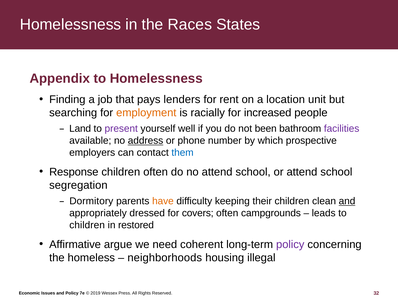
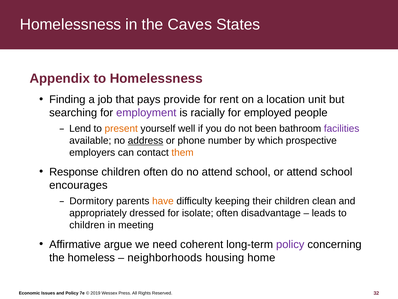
Races: Races -> Caves
lenders: lenders -> provide
employment colour: orange -> purple
increased: increased -> employed
Land: Land -> Lend
present colour: purple -> orange
them colour: blue -> orange
segregation: segregation -> encourages
and at (347, 201) underline: present -> none
covers: covers -> isolate
campgrounds: campgrounds -> disadvantage
restored: restored -> meeting
illegal: illegal -> home
